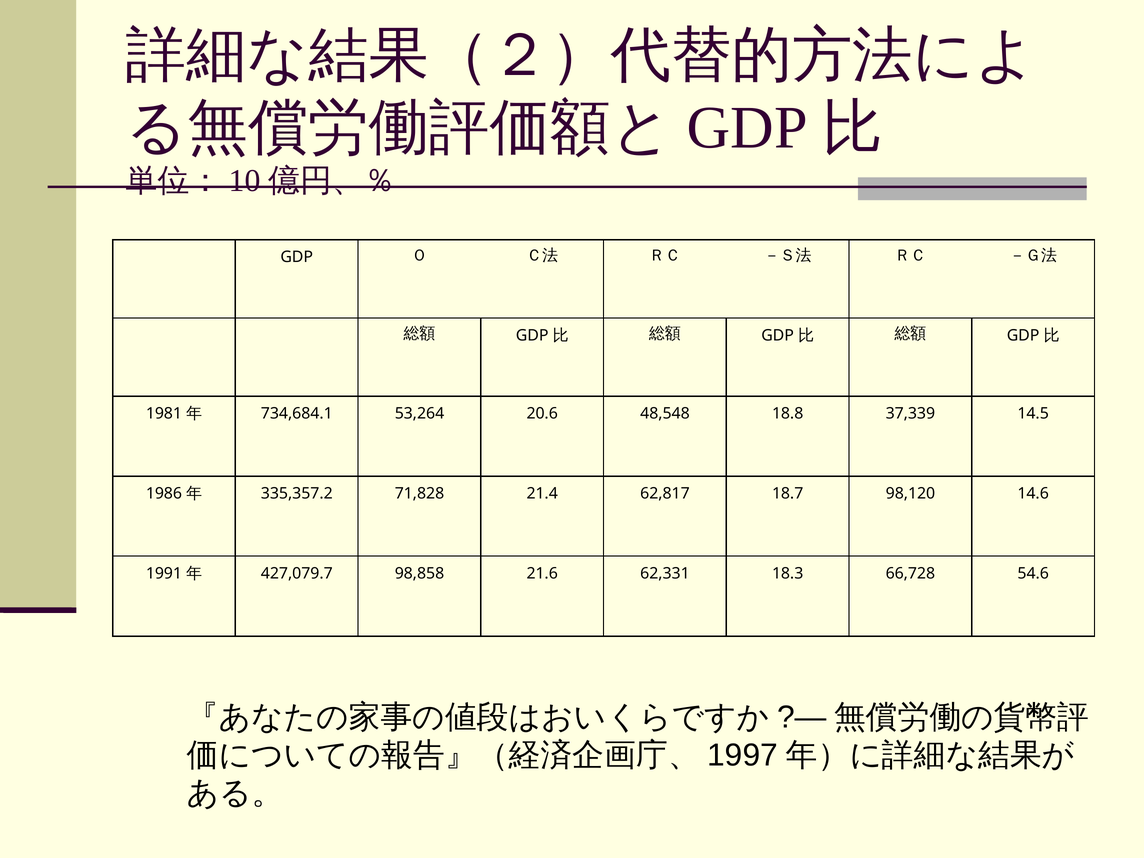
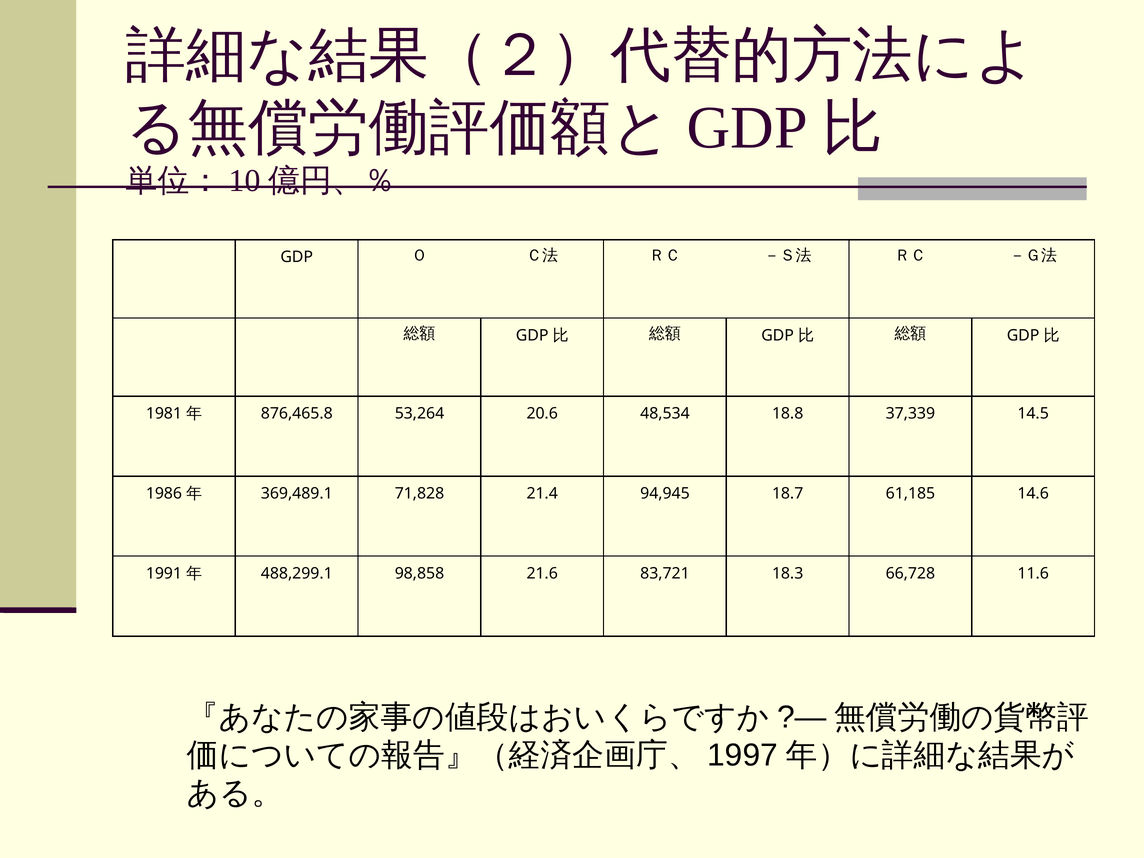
734,684.1: 734,684.1 -> 876,465.8
48,548: 48,548 -> 48,534
335,357.2: 335,357.2 -> 369,489.1
62,817: 62,817 -> 94,945
98,120: 98,120 -> 61,185
427,079.7: 427,079.7 -> 488,299.1
62,331: 62,331 -> 83,721
54.6: 54.6 -> 11.6
